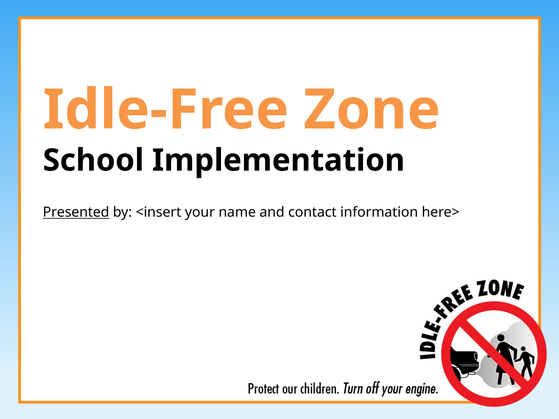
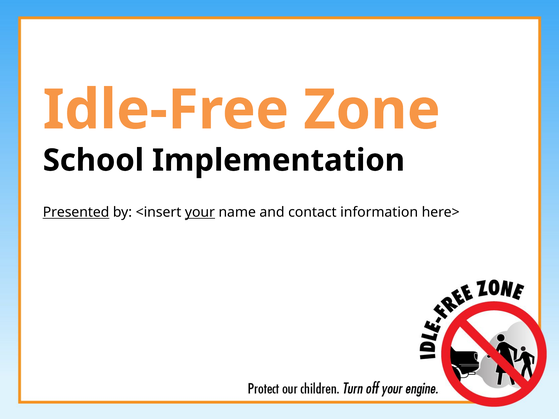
your underline: none -> present
